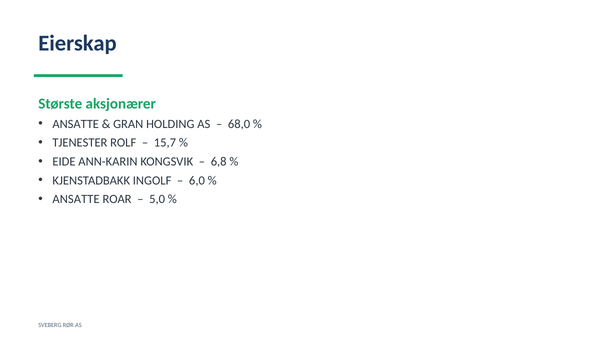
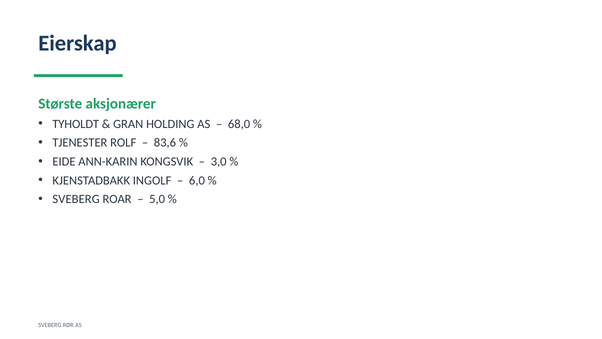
ANSATTE at (76, 124): ANSATTE -> TYHOLDT
15,7: 15,7 -> 83,6
6,8: 6,8 -> 3,0
ANSATTE at (76, 199): ANSATTE -> SVEBERG
